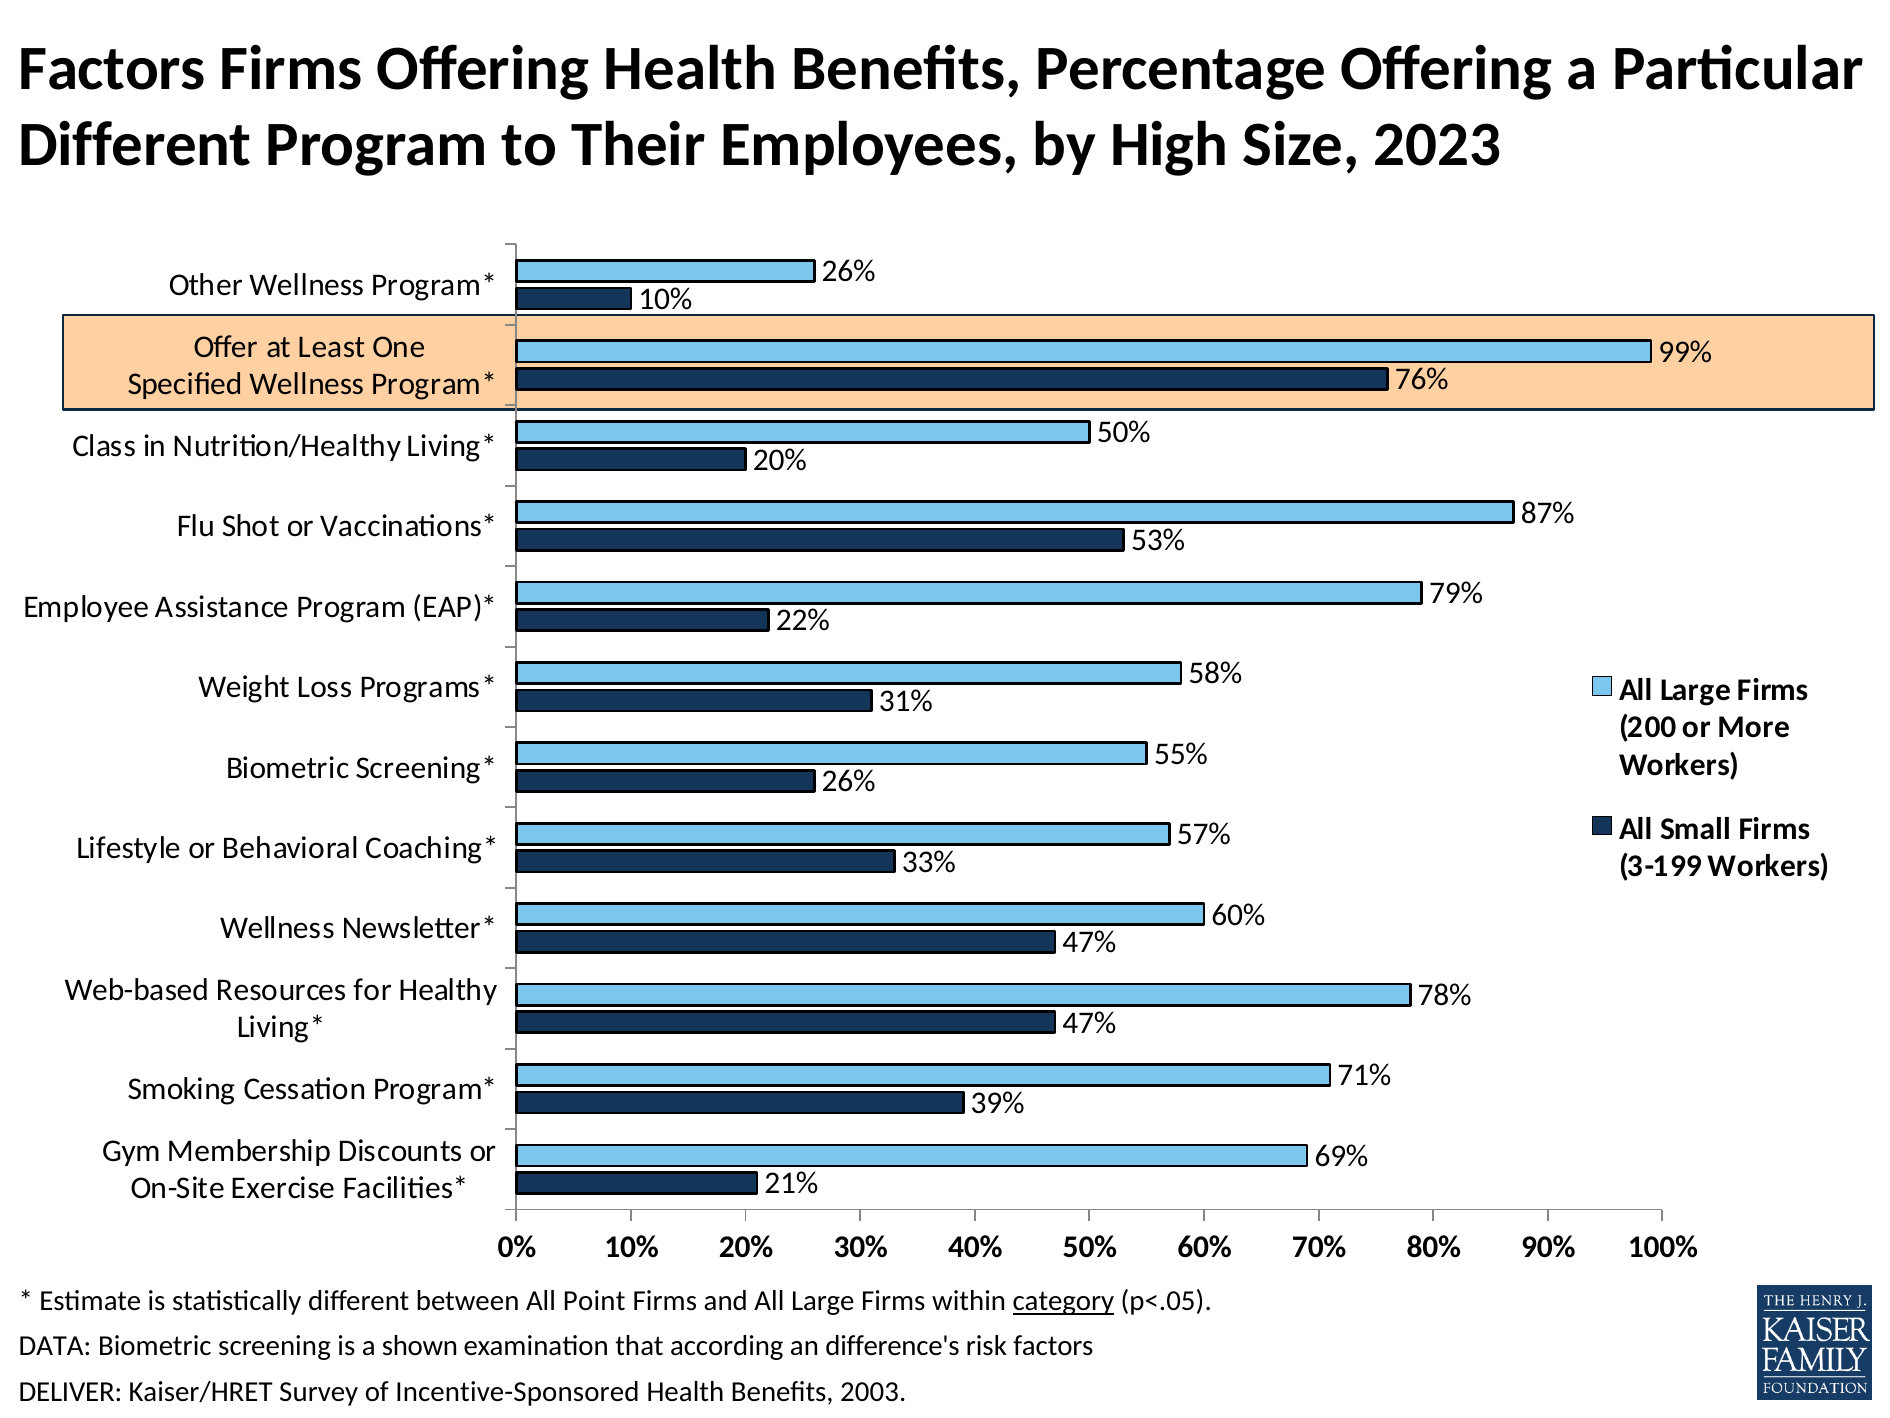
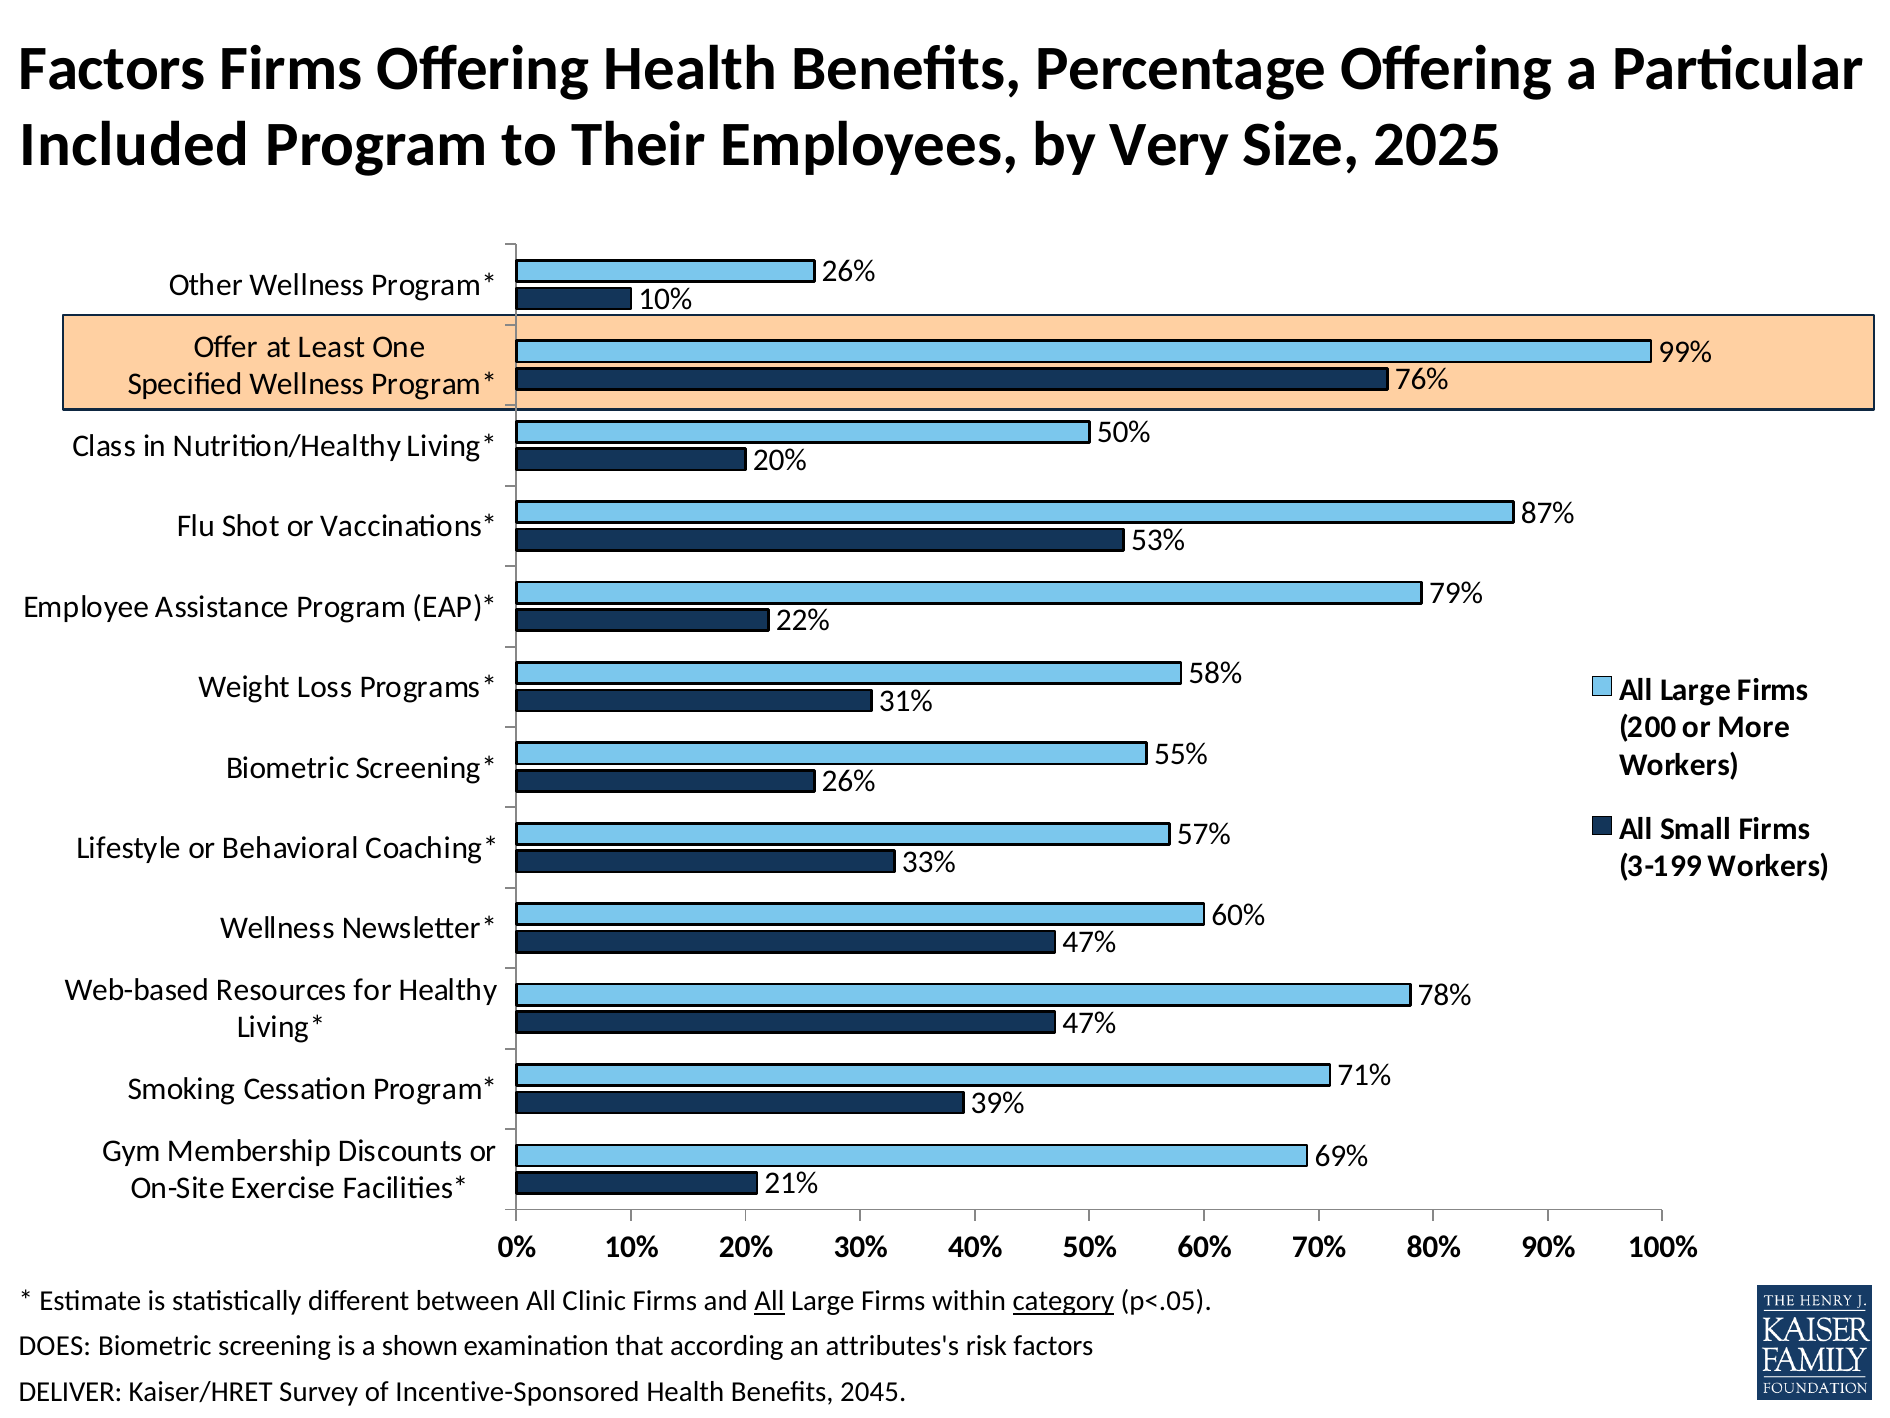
Different at (135, 145): Different -> Included
High: High -> Very
2023: 2023 -> 2025
Point: Point -> Clinic
All at (769, 1301) underline: none -> present
DATA: DATA -> DOES
difference's: difference's -> attributes's
2003: 2003 -> 2045
